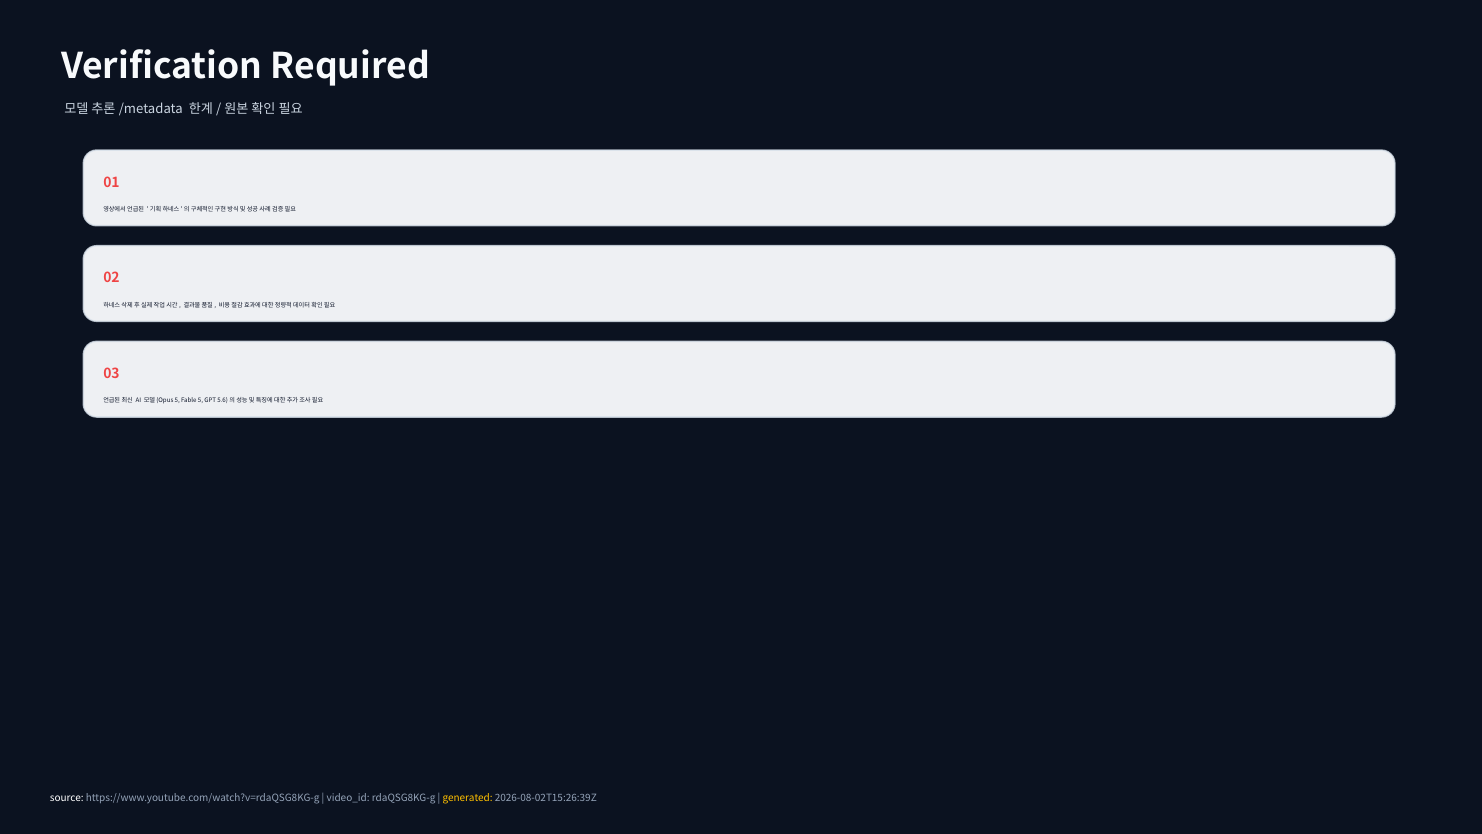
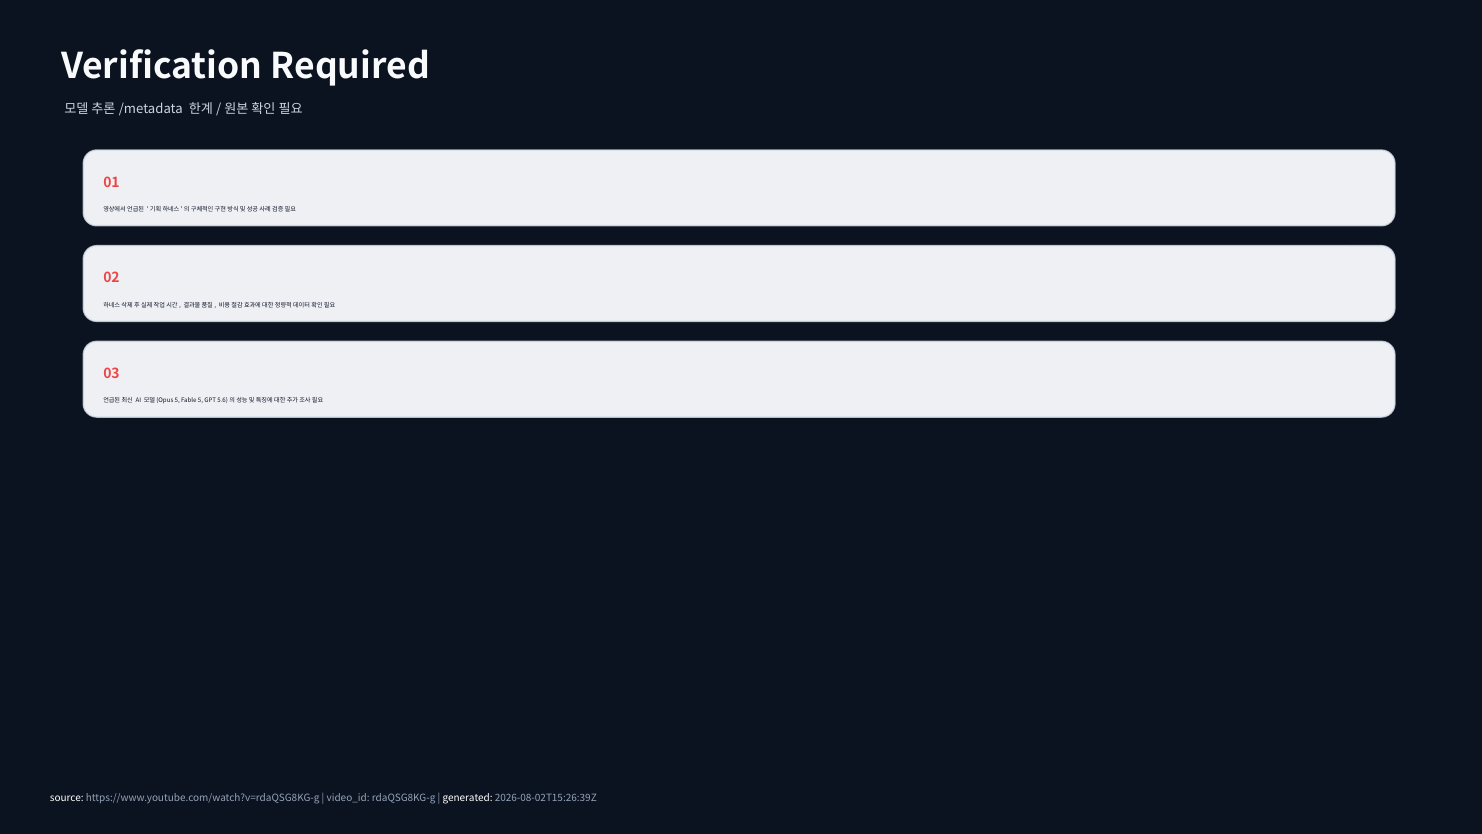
generated colour: yellow -> white
